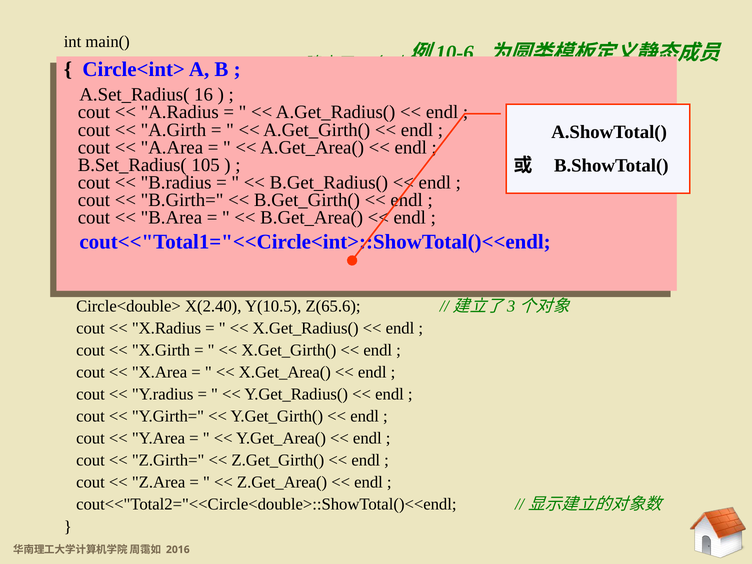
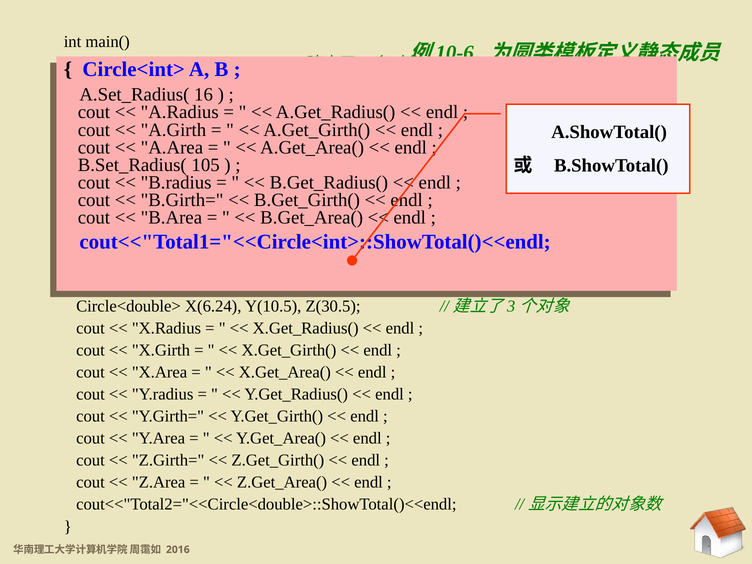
X(2.40: X(2.40 -> X(6.24
Z(65.6: Z(65.6 -> Z(30.5
